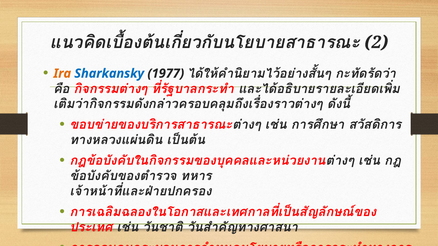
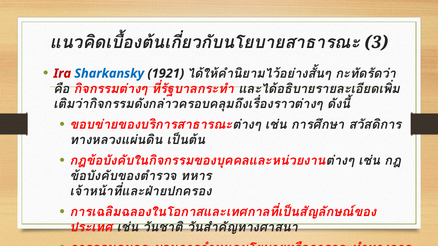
2: 2 -> 3
Ira colour: orange -> red
1977: 1977 -> 1921
